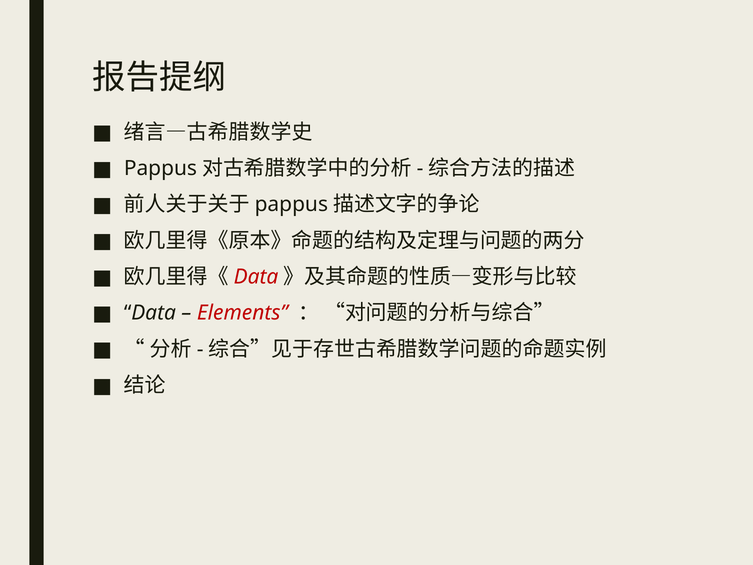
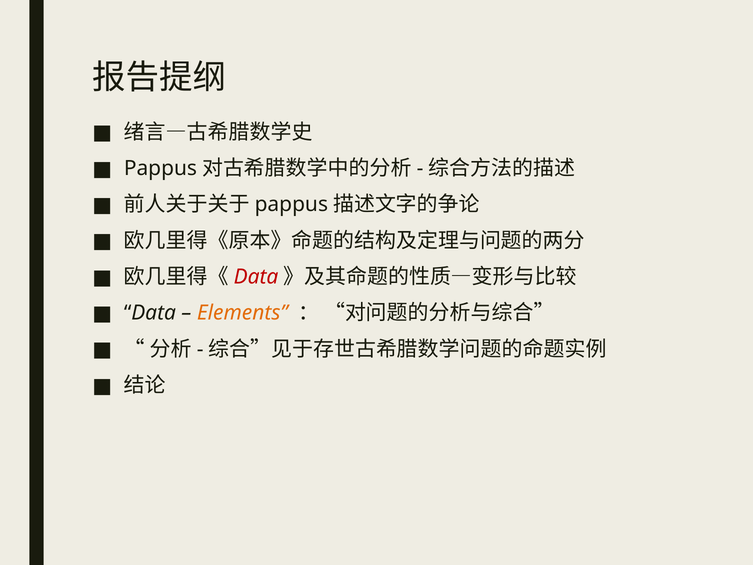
Elements colour: red -> orange
